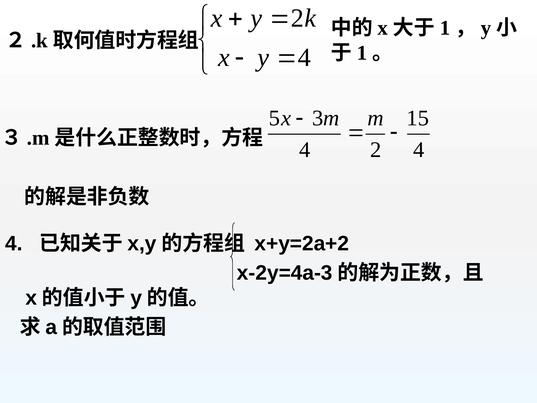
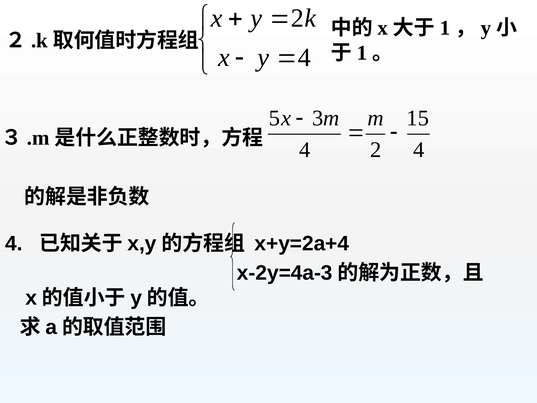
x+y=2a+2: x+y=2a+2 -> x+y=2a+4
